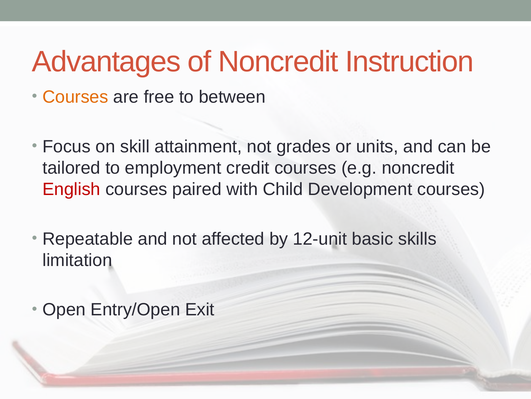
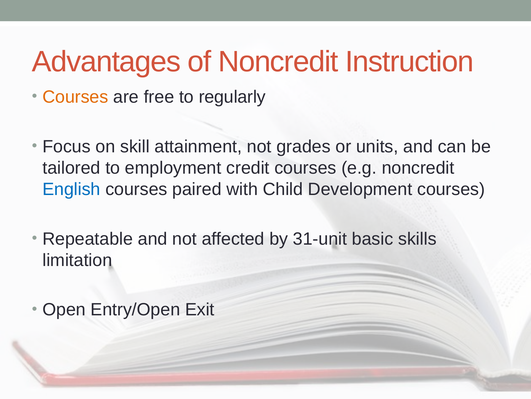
between: between -> regularly
English colour: red -> blue
12-unit: 12-unit -> 31-unit
